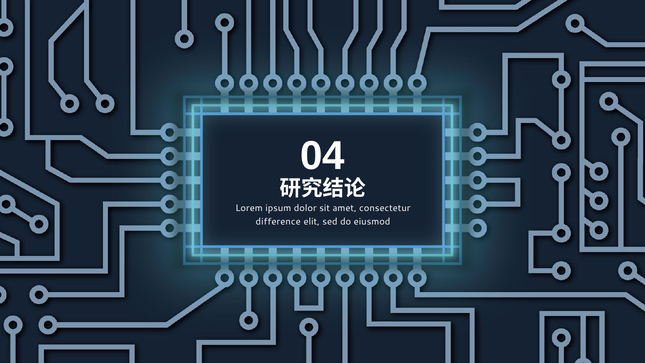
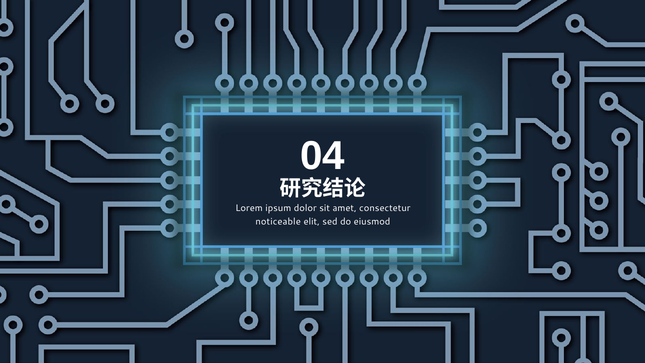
difference: difference -> noticeable
